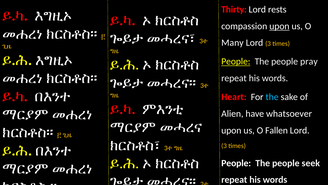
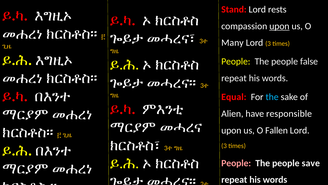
Thirty: Thirty -> Stand
People at (236, 61) underline: present -> none
pray: pray -> false
Heart: Heart -> Equal
whatsoever: whatsoever -> responsible
People at (236, 163) colour: white -> pink
seek: seek -> save
